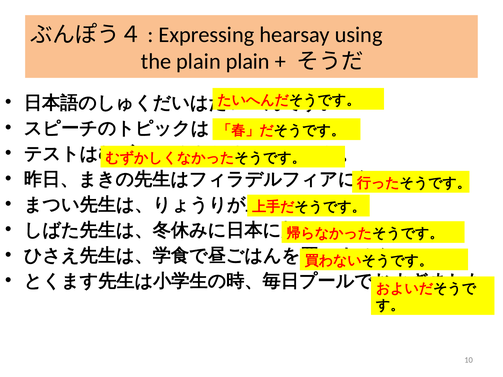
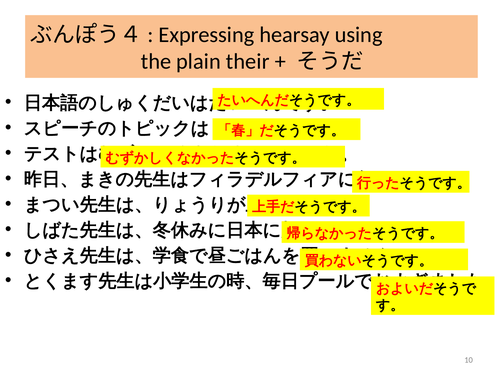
plain plain: plain -> their
